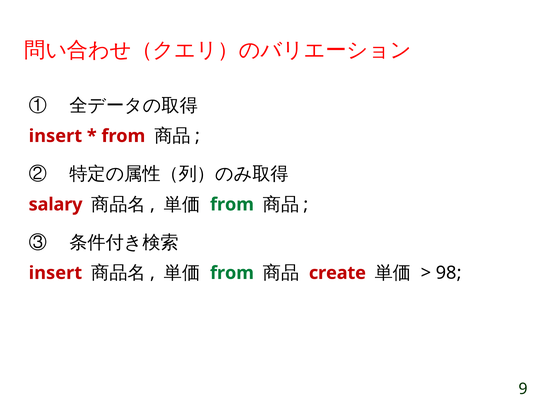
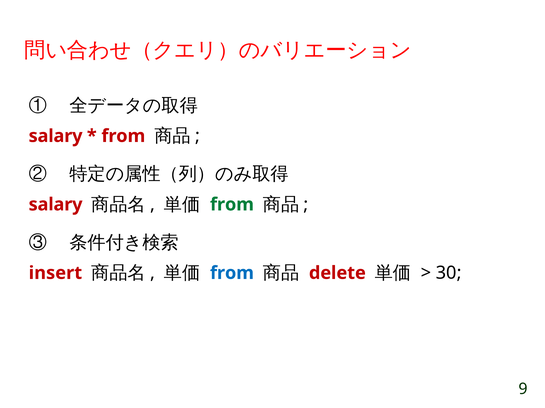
insert at (55, 136): insert -> salary
from at (232, 273) colour: green -> blue
create: create -> delete
98: 98 -> 30
